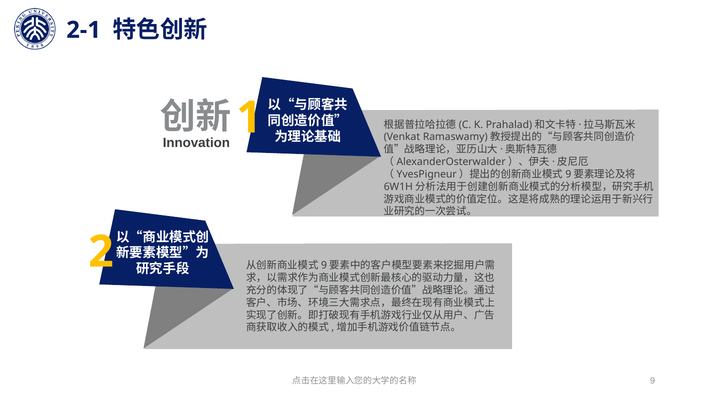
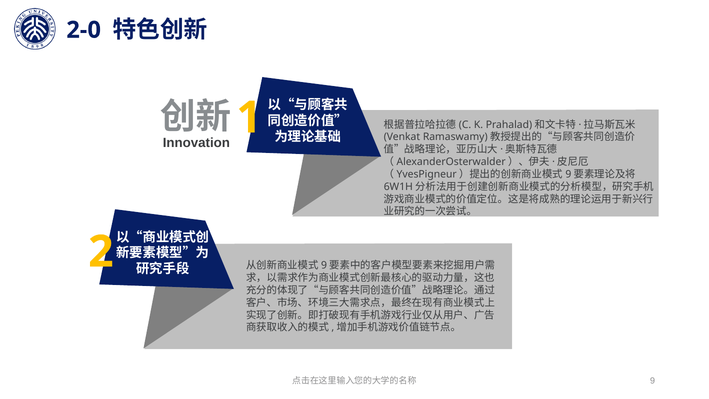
2-1: 2-1 -> 2-0
